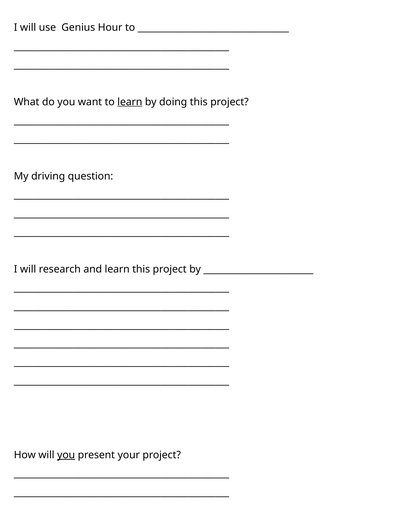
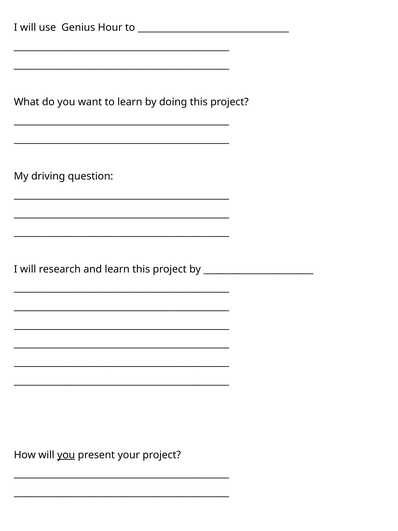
learn at (130, 102) underline: present -> none
